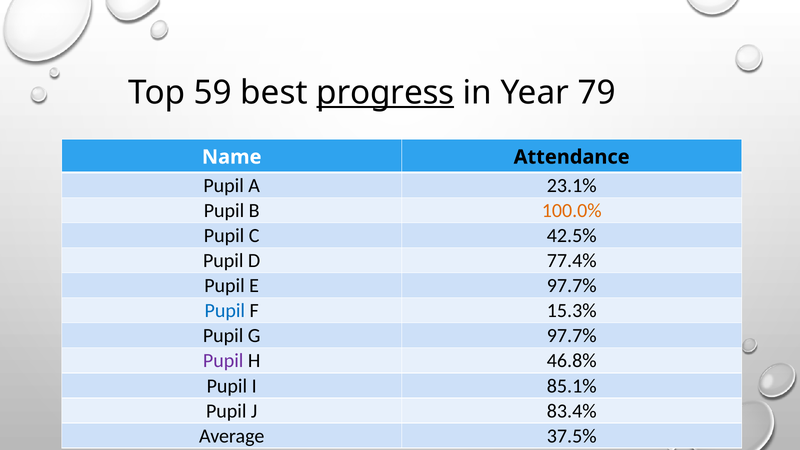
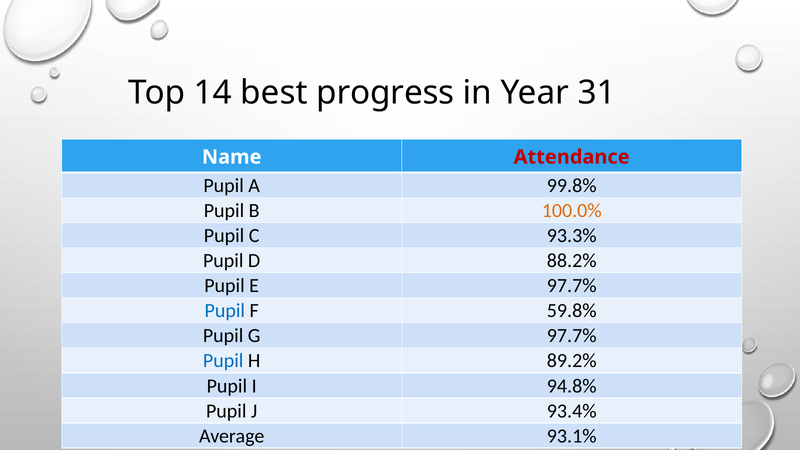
59: 59 -> 14
progress underline: present -> none
79: 79 -> 31
Attendance colour: black -> red
23.1%: 23.1% -> 99.8%
42.5%: 42.5% -> 93.3%
77.4%: 77.4% -> 88.2%
15.3%: 15.3% -> 59.8%
Pupil at (223, 361) colour: purple -> blue
46.8%: 46.8% -> 89.2%
85.1%: 85.1% -> 94.8%
83.4%: 83.4% -> 93.4%
37.5%: 37.5% -> 93.1%
